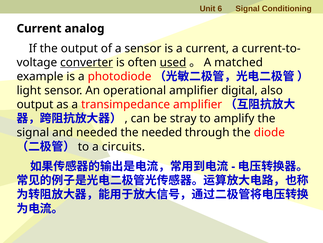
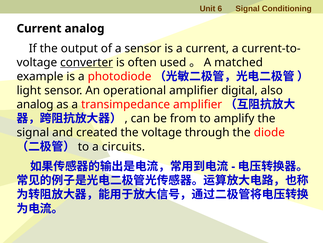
used underline: present -> none
output at (35, 104): output -> analog
stray: stray -> from
and needed: needed -> created
the needed: needed -> voltage
